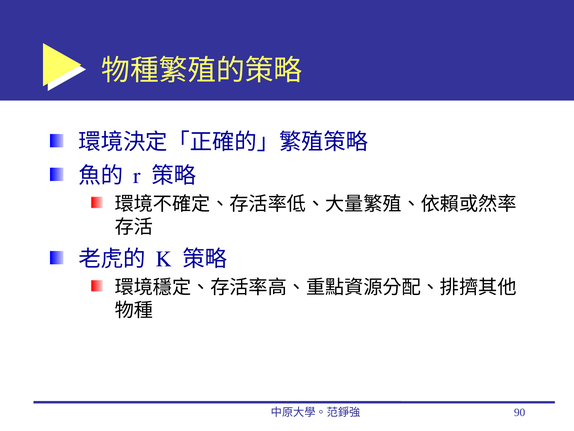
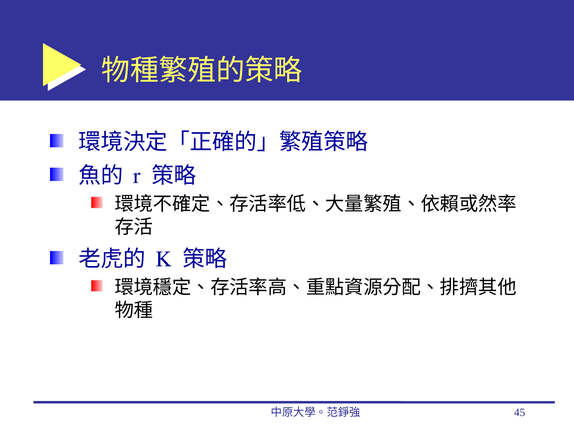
90: 90 -> 45
